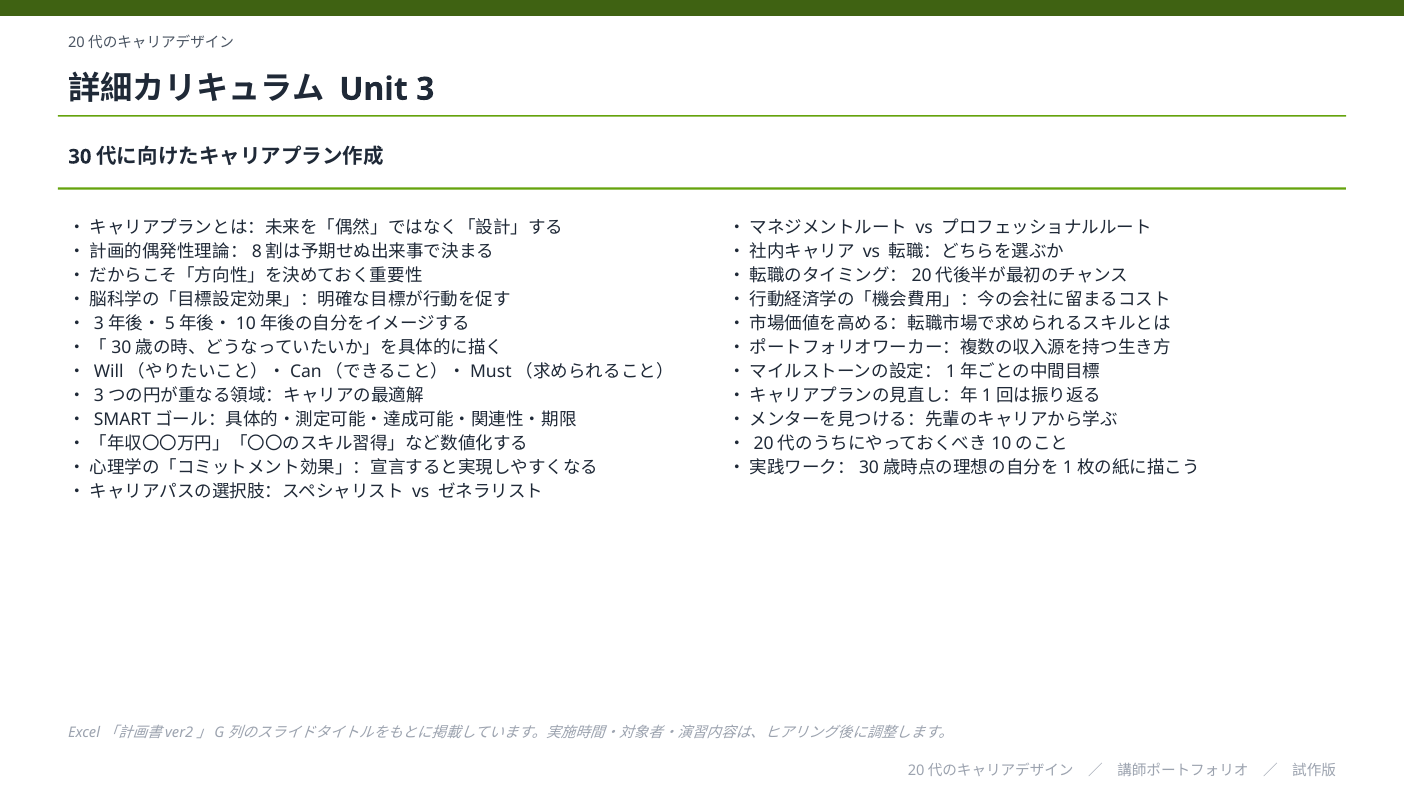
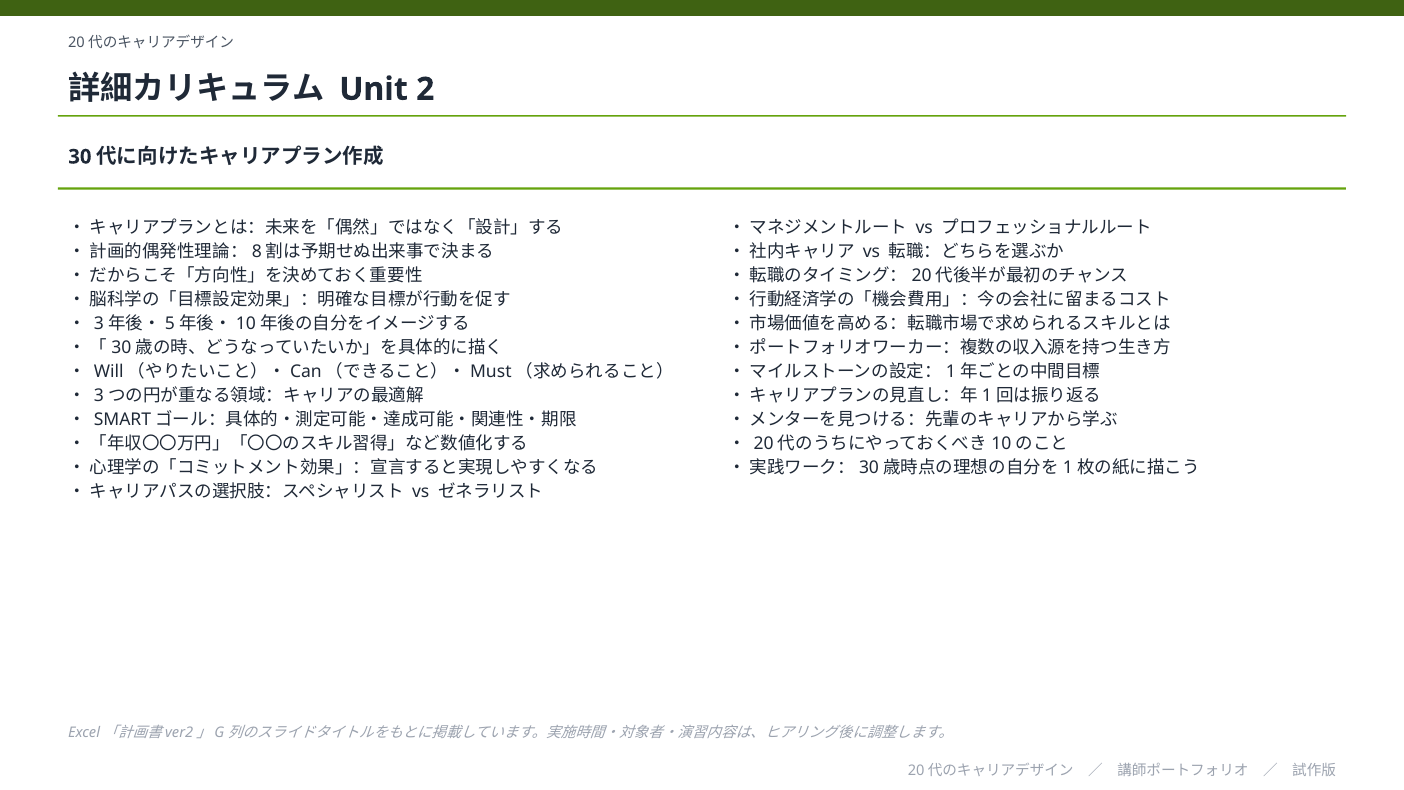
3: 3 -> 2
